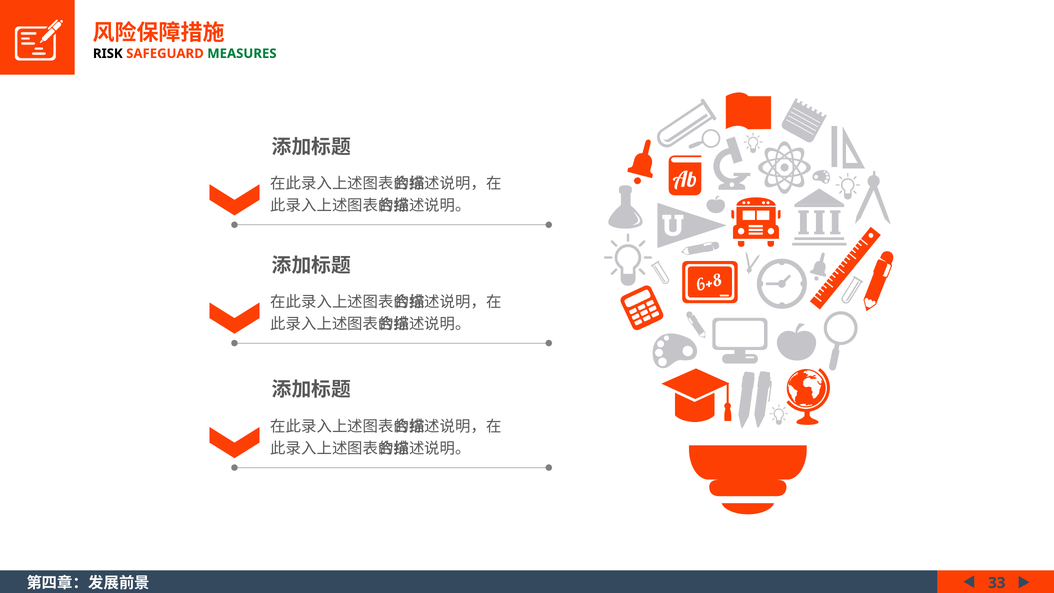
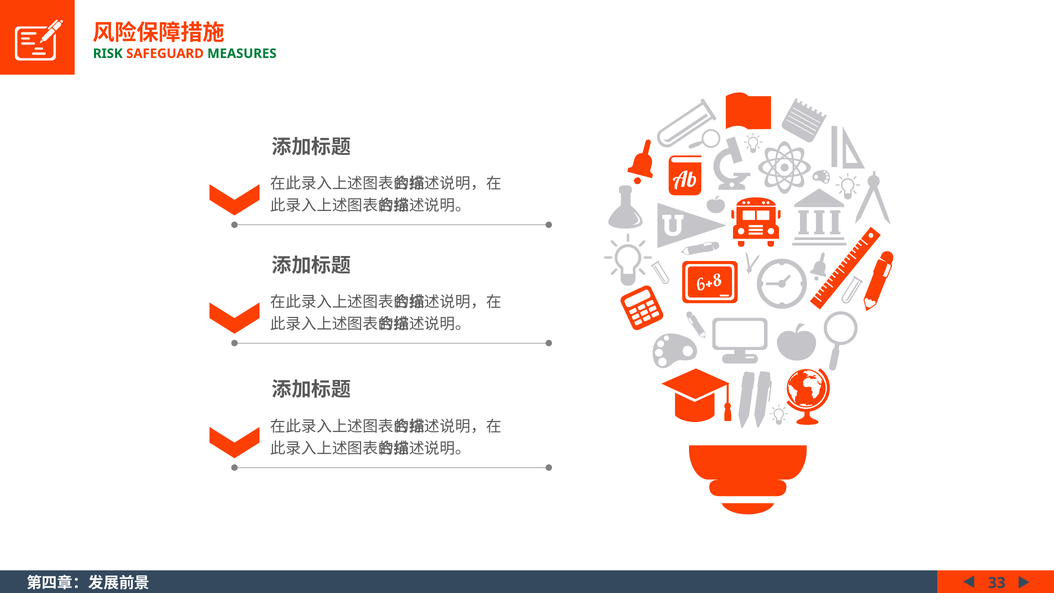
RISK colour: black -> green
